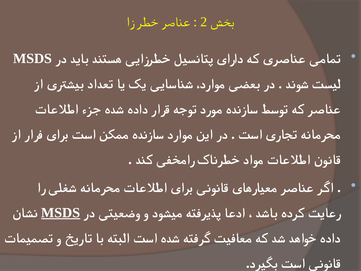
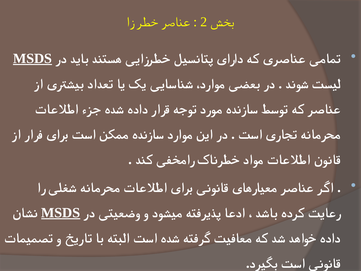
MSDS at (33, 58) underline: none -> present
